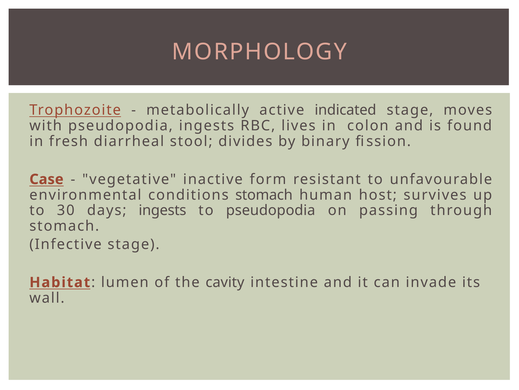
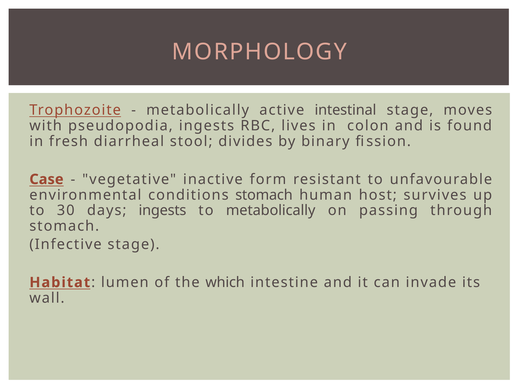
indicated: indicated -> intestinal
to pseudopodia: pseudopodia -> metabolically
cavity: cavity -> which
